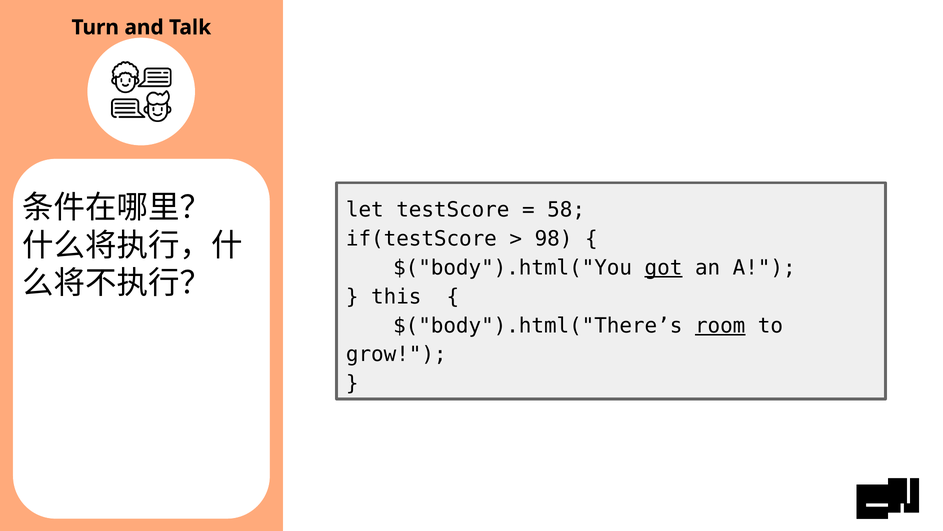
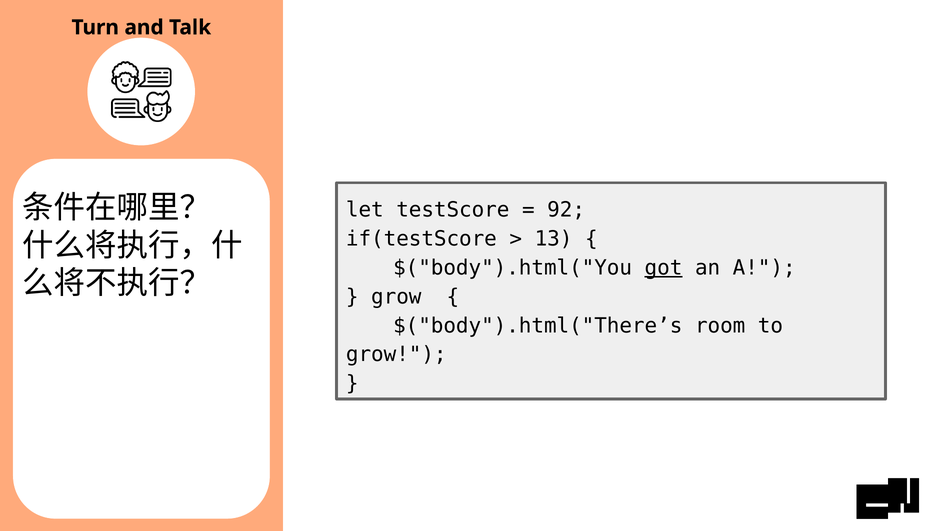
58: 58 -> 92
98: 98 -> 13
this at (396, 296): this -> grow
room underline: present -> none
